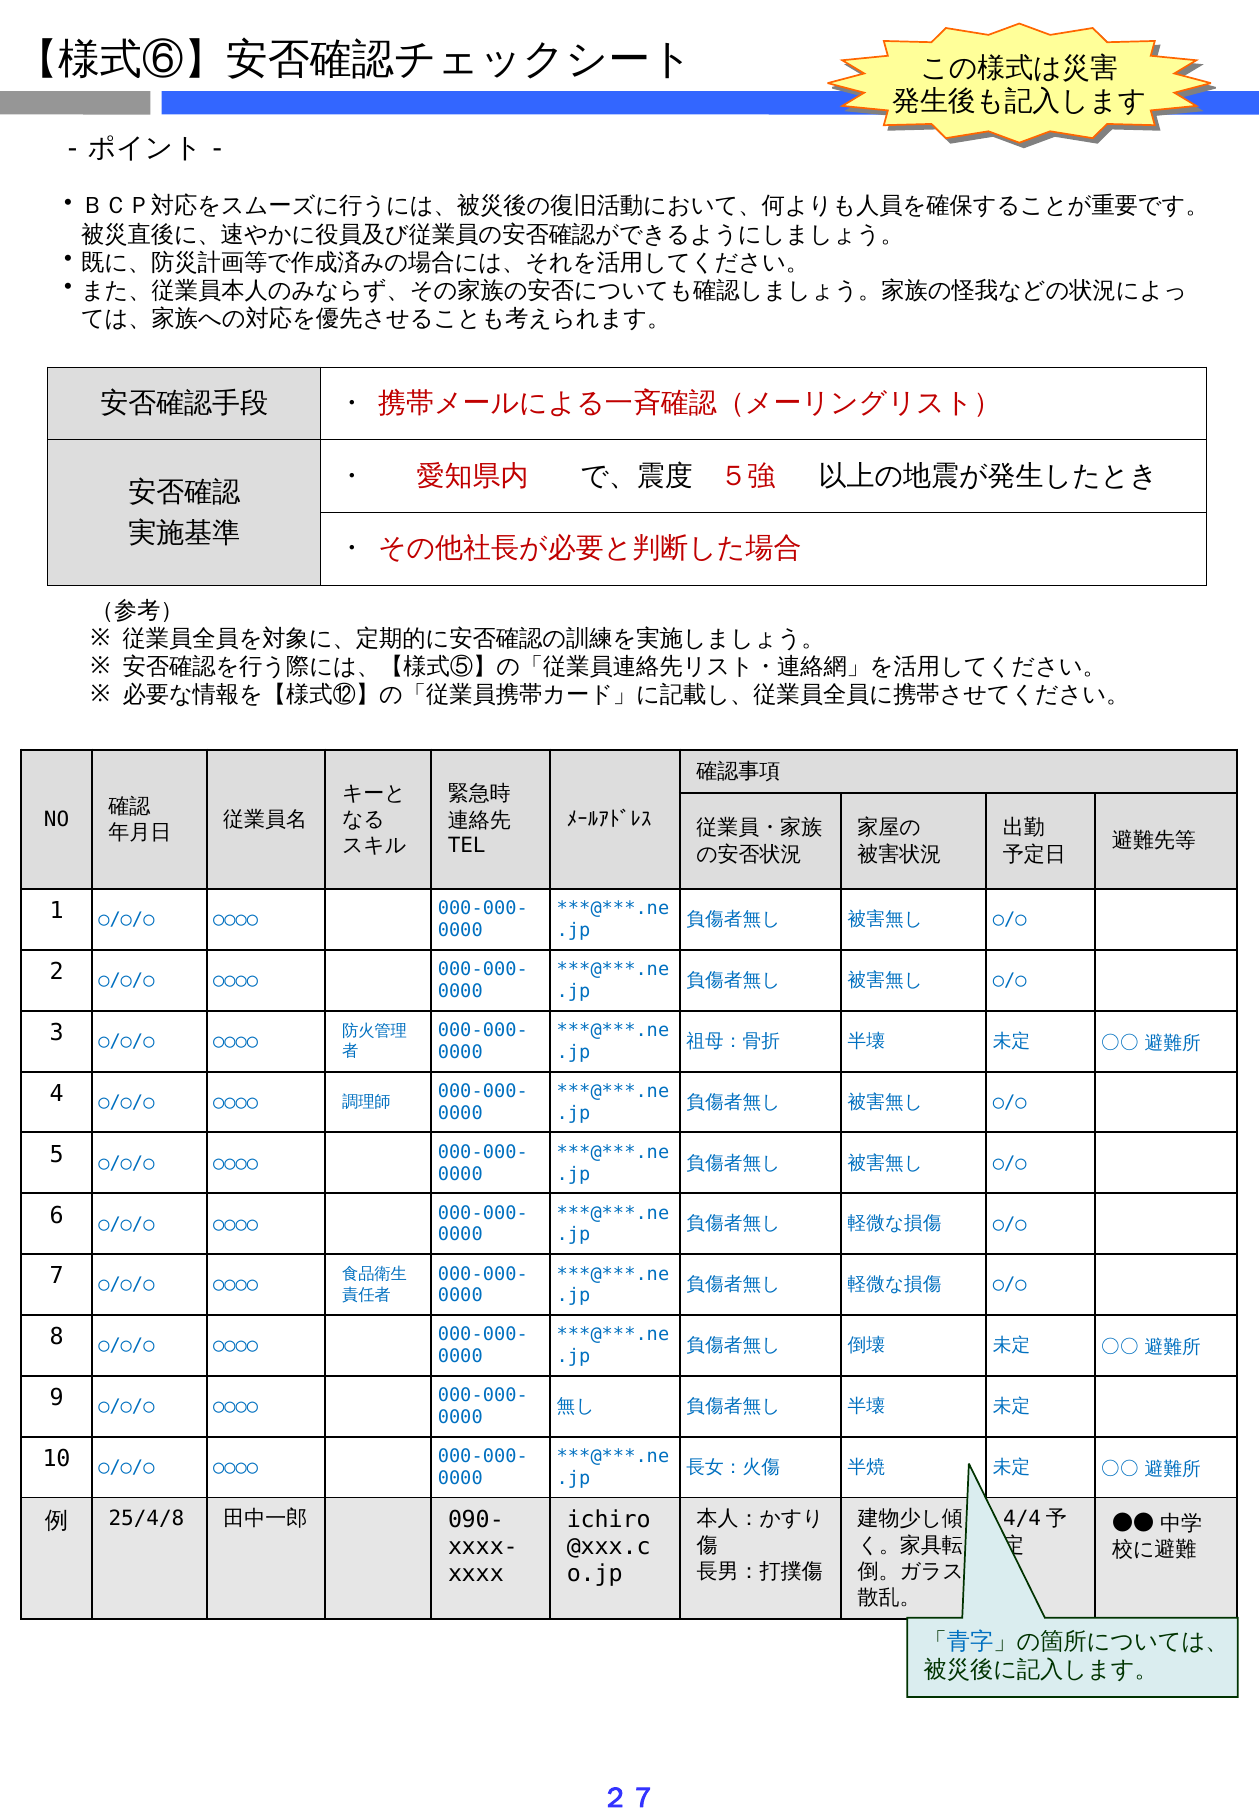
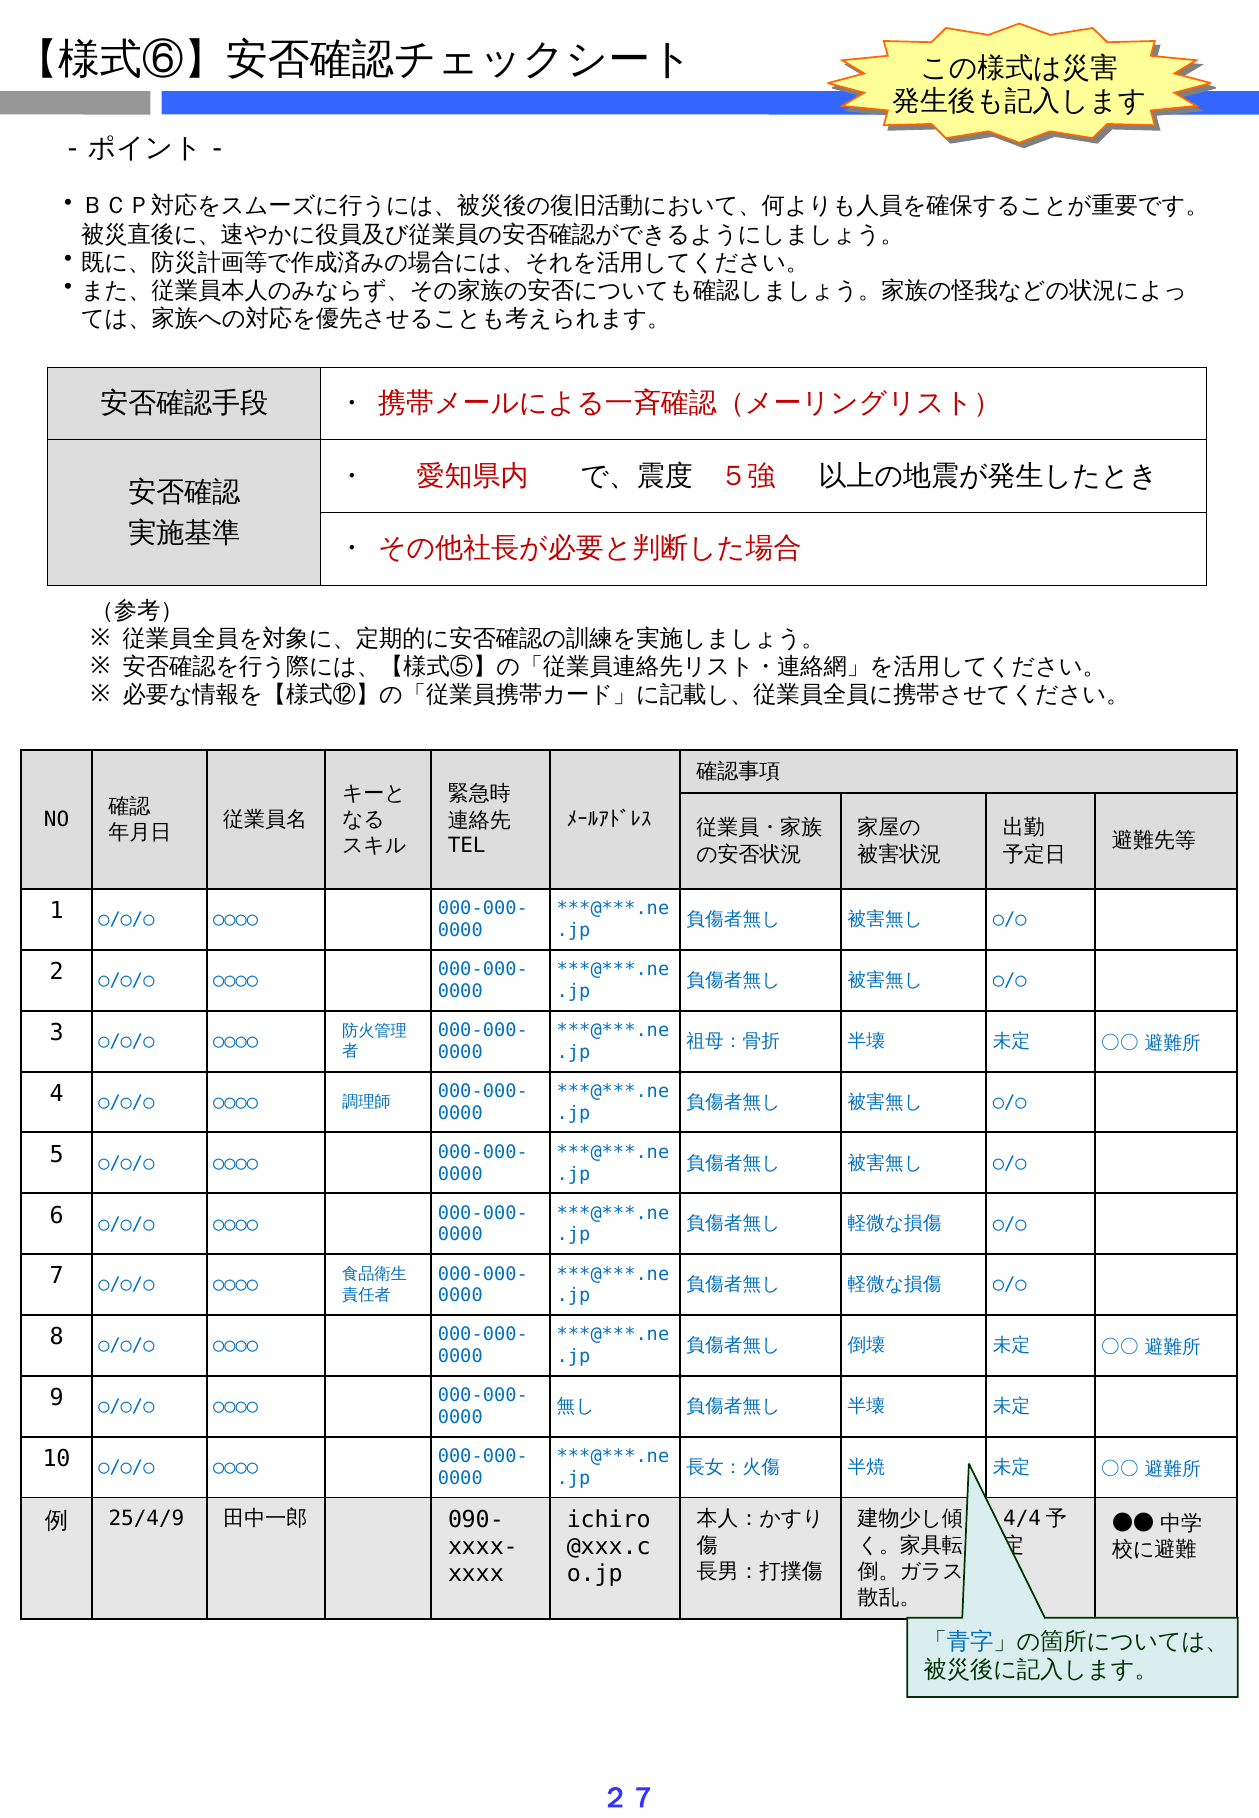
25/4/8: 25/4/8 -> 25/4/9
